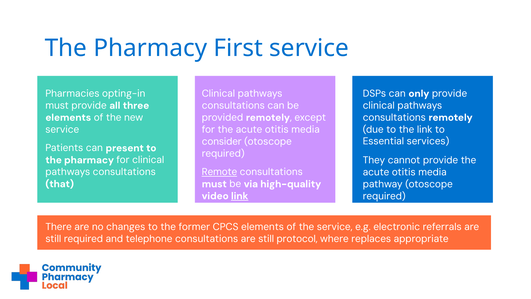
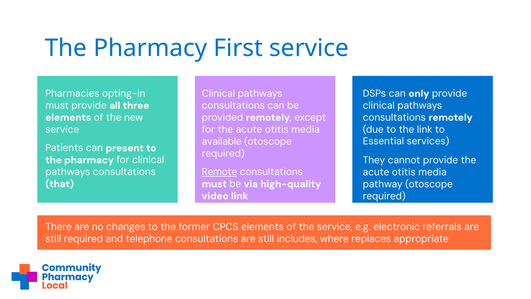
consider: consider -> available
link at (240, 196) underline: present -> none
protocol: protocol -> includes
